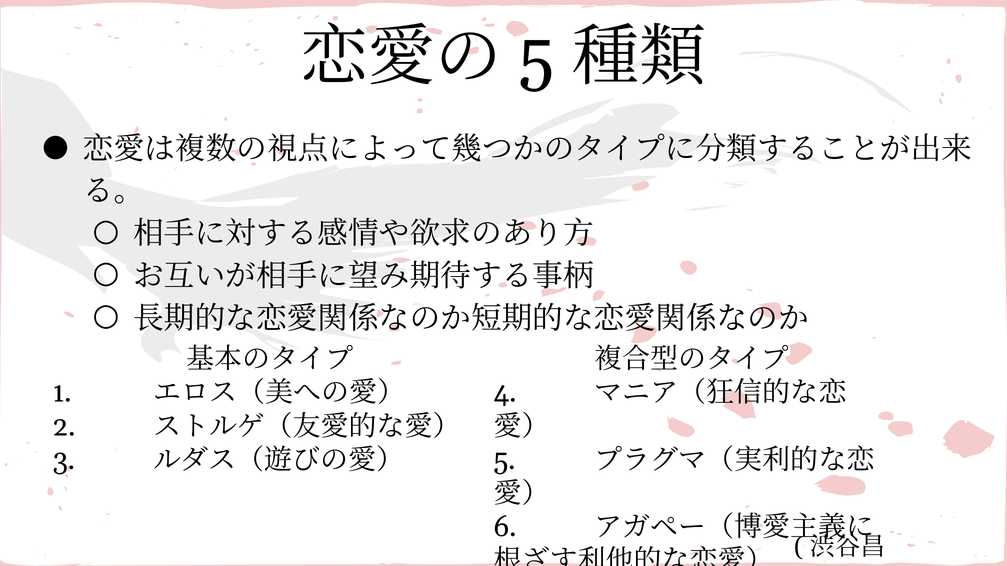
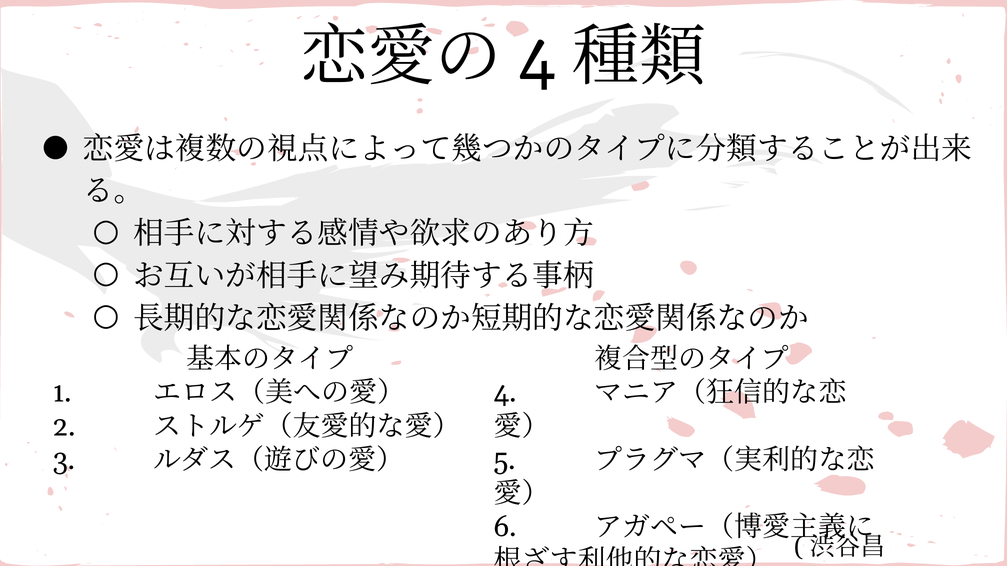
5 at (537, 57): 5 -> 4
